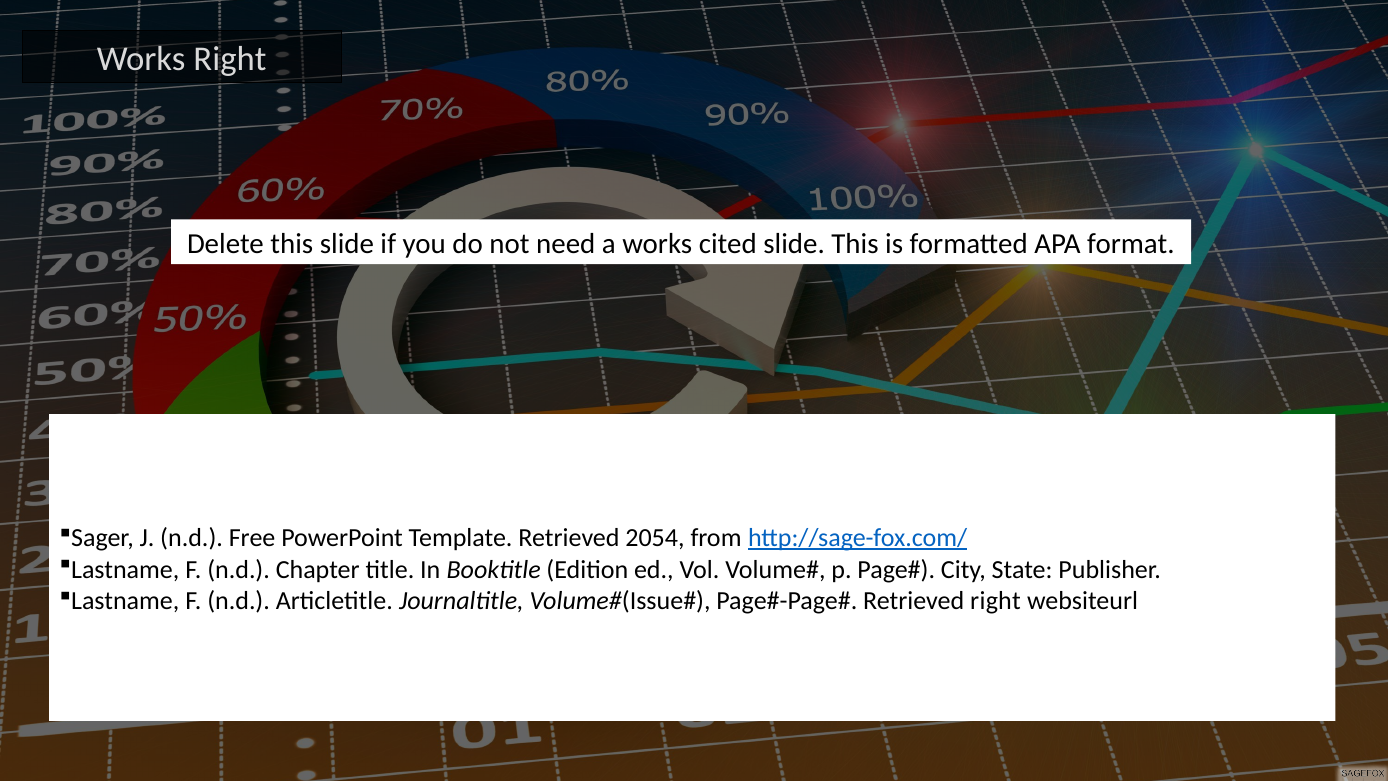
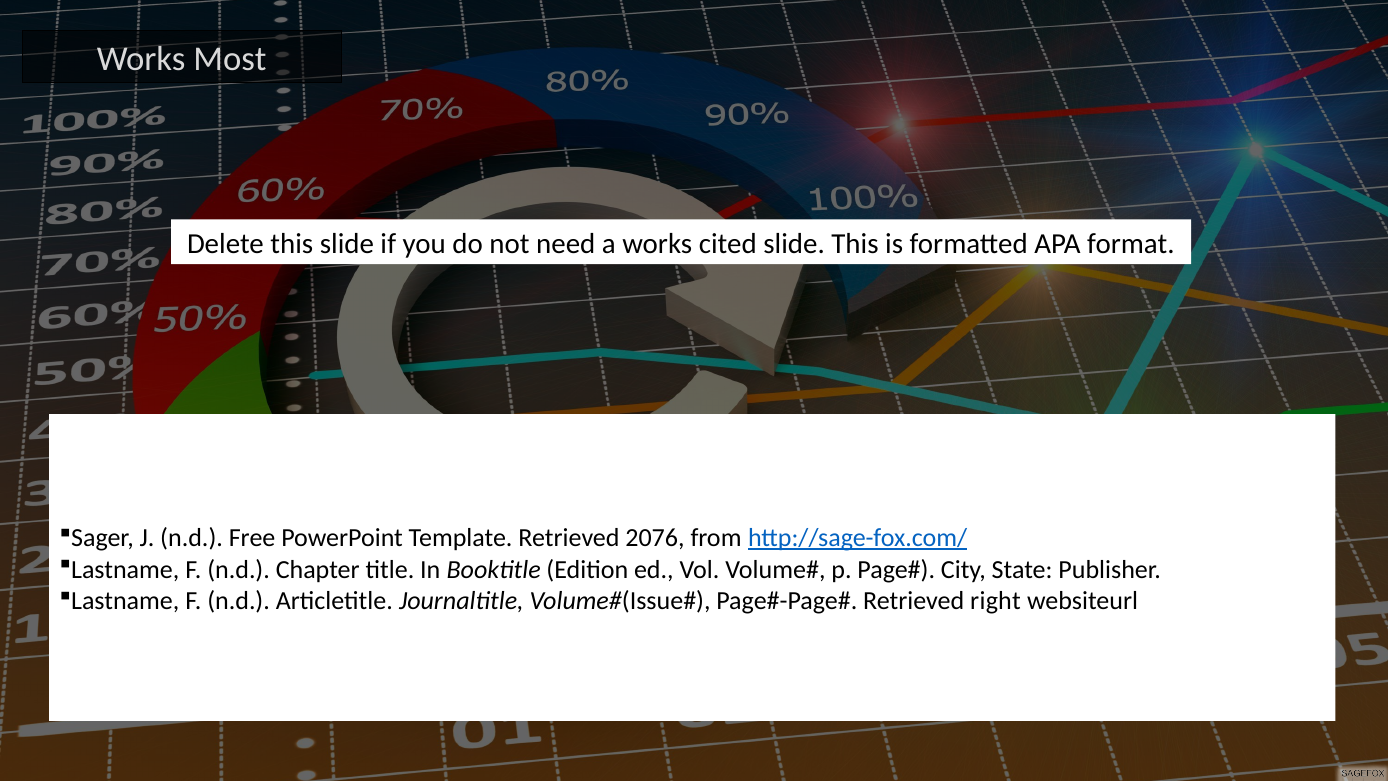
Works Right: Right -> Most
2054: 2054 -> 2076
